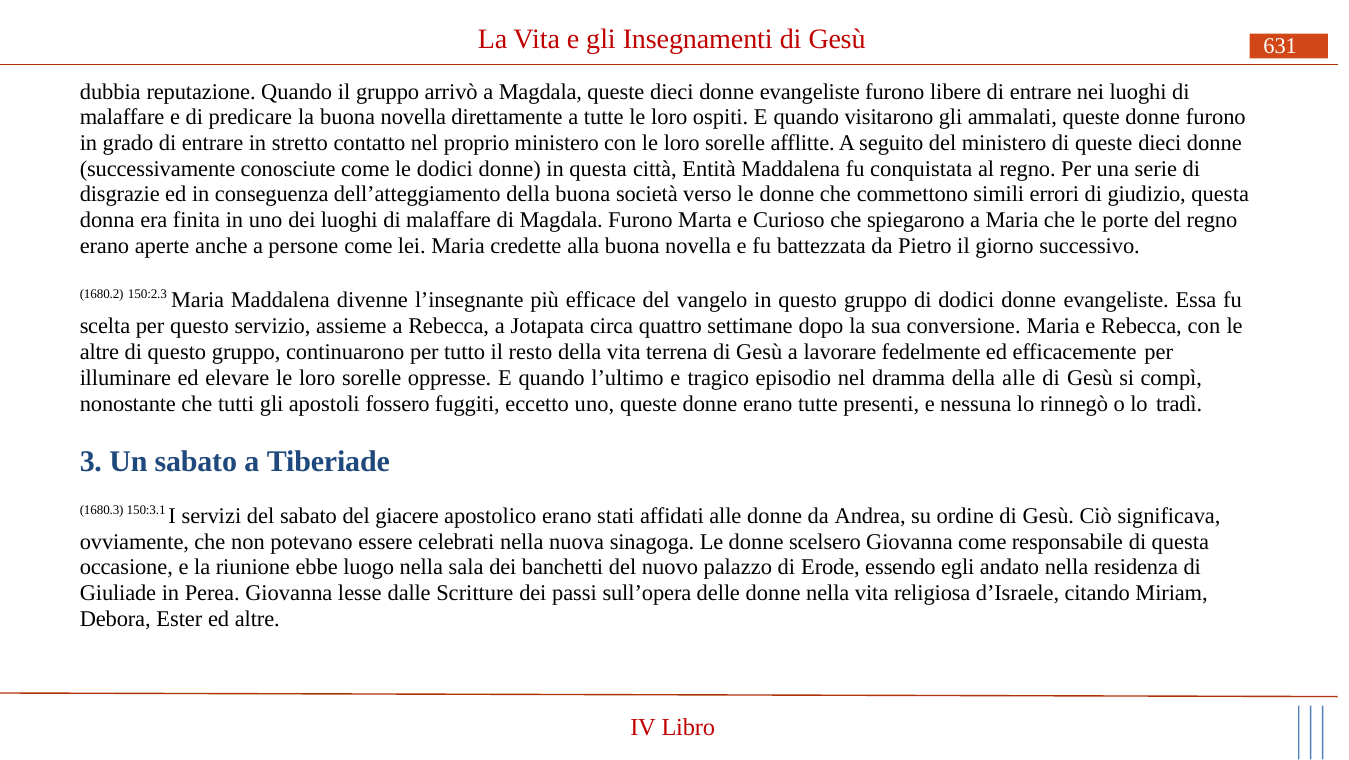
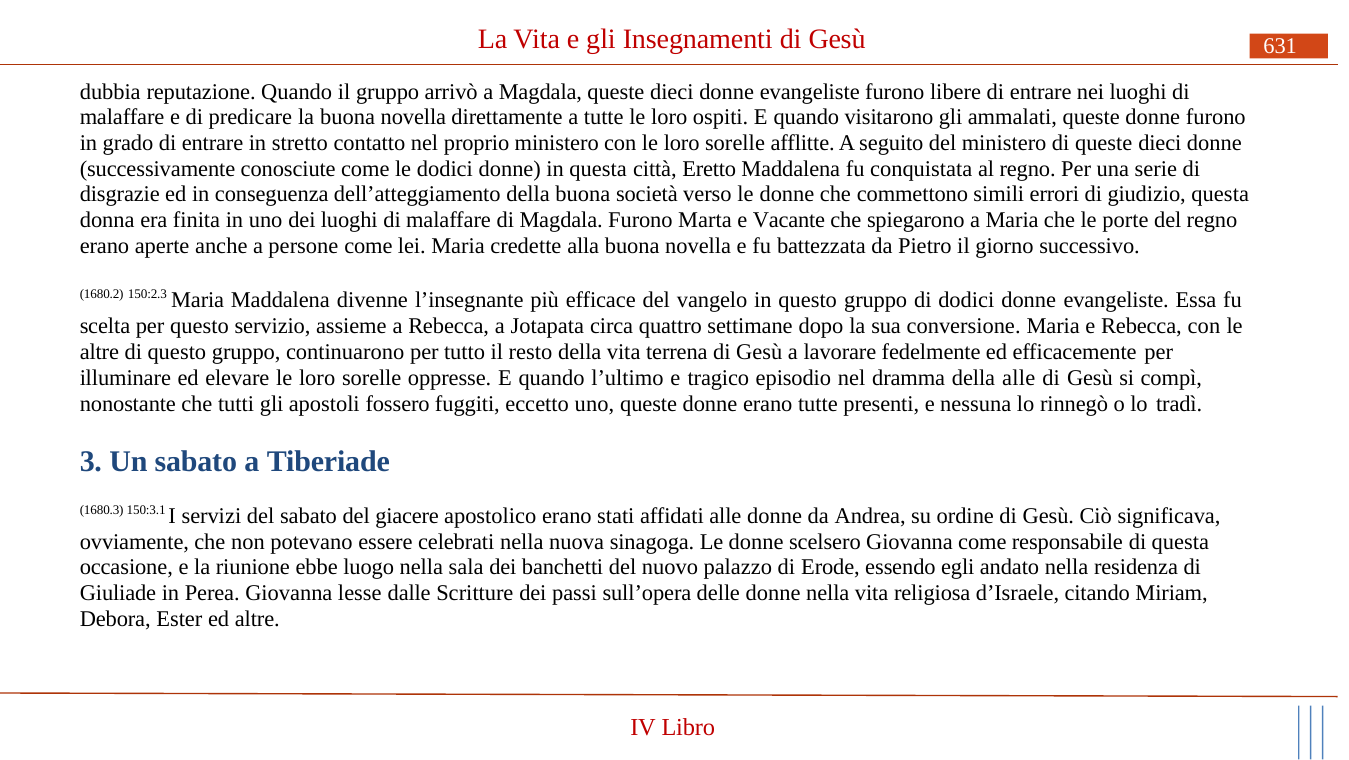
Entità: Entità -> Eretto
Curioso: Curioso -> Vacante
